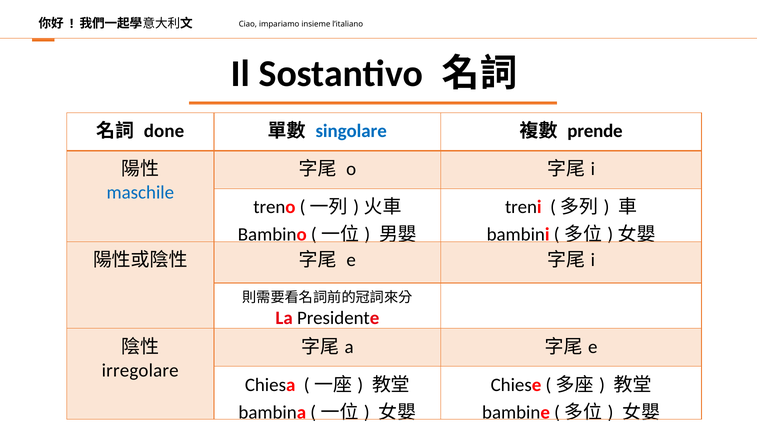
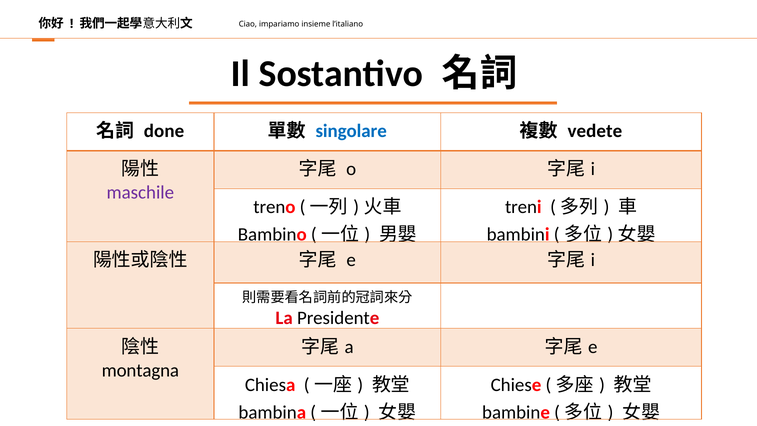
prende: prende -> vedete
maschile colour: blue -> purple
irregolare: irregolare -> montagna
